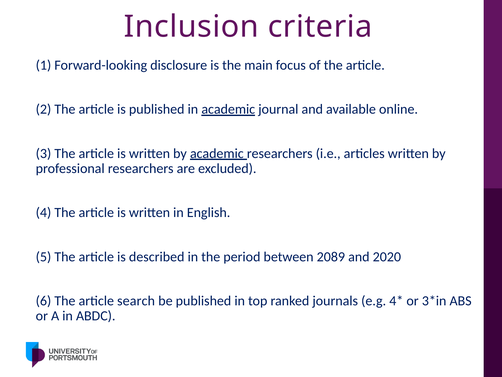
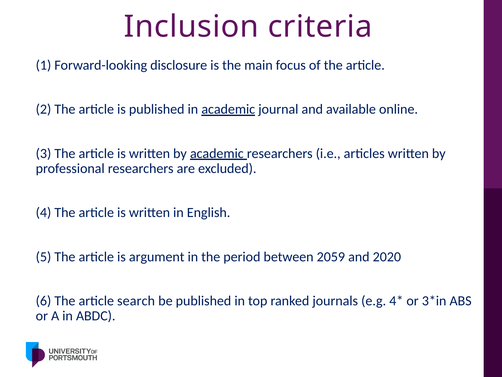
described: described -> argument
2089: 2089 -> 2059
